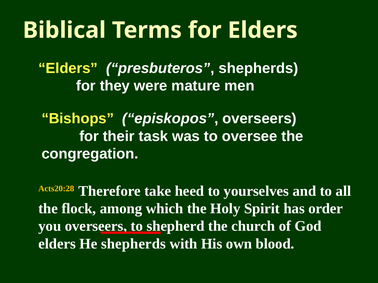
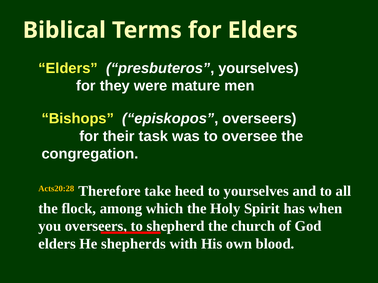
presbuteros shepherds: shepherds -> yourselves
order: order -> when
